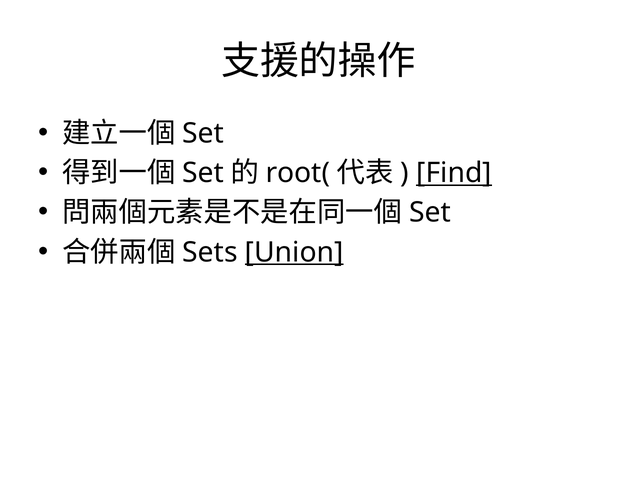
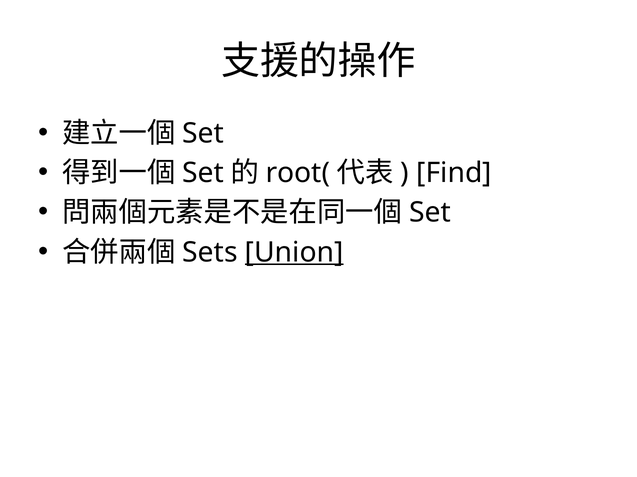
Find underline: present -> none
